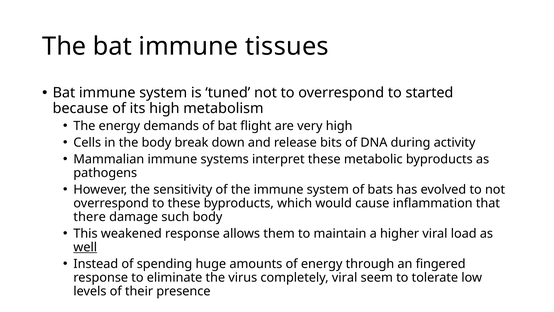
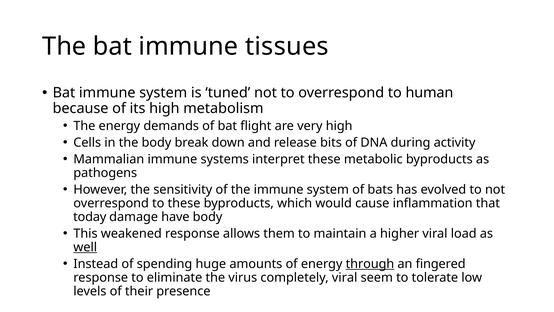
started: started -> human
there: there -> today
such: such -> have
through underline: none -> present
